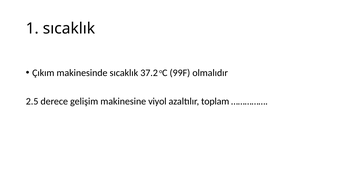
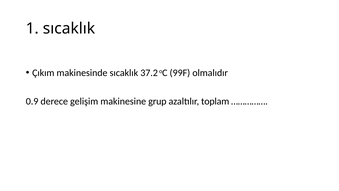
2.5: 2.5 -> 0.9
viyol: viyol -> grup
